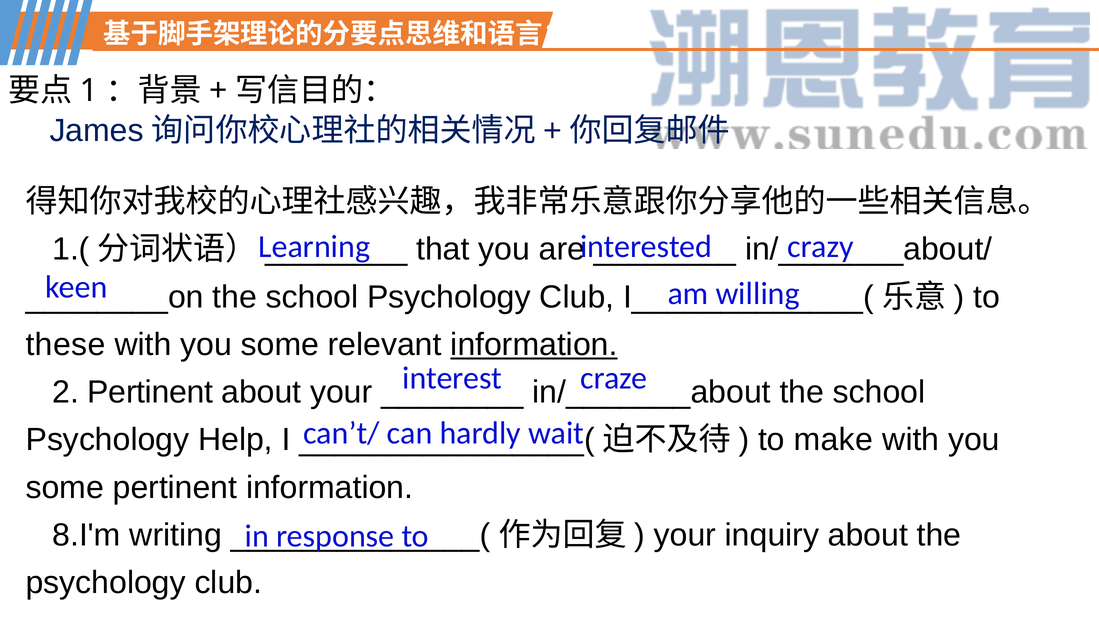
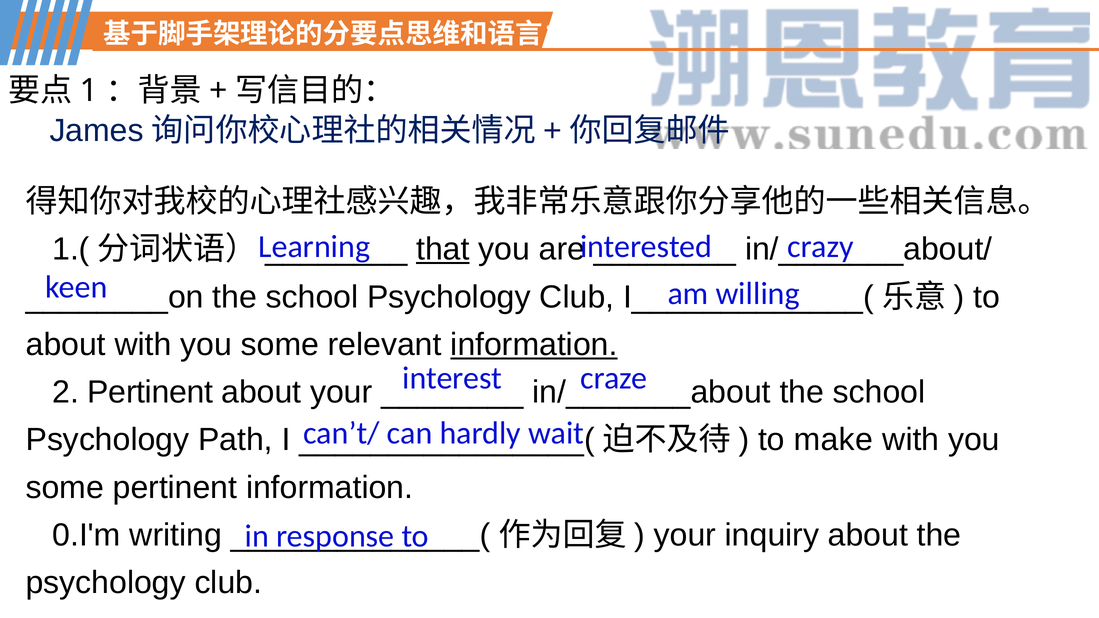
that underline: none -> present
these at (66, 345): these -> about
Help: Help -> Path
8.I'm: 8.I'm -> 0.I'm
